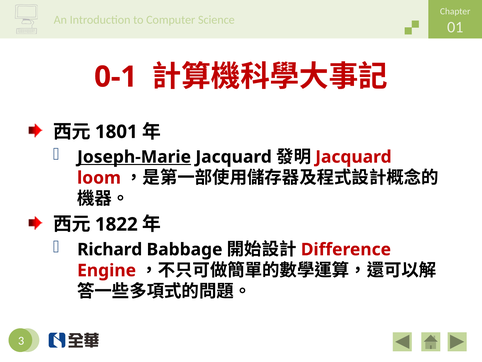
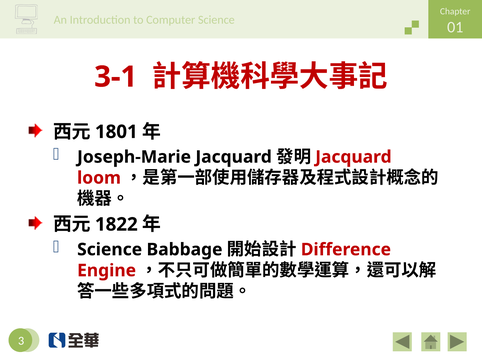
0-1: 0-1 -> 3-1
Joseph-Marie underline: present -> none
Richard at (110, 249): Richard -> Science
